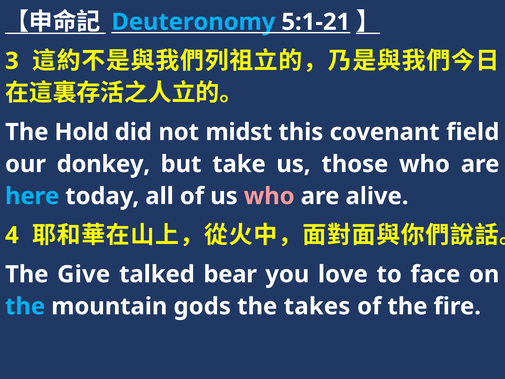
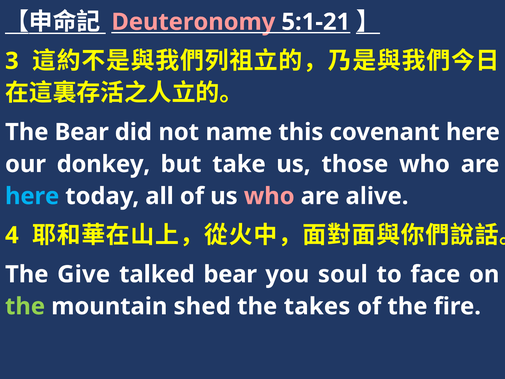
Deuteronomy colour: light blue -> pink
The Hold: Hold -> Bear
midst: midst -> name
covenant field: field -> here
love: love -> soul
the at (25, 306) colour: light blue -> light green
gods: gods -> shed
